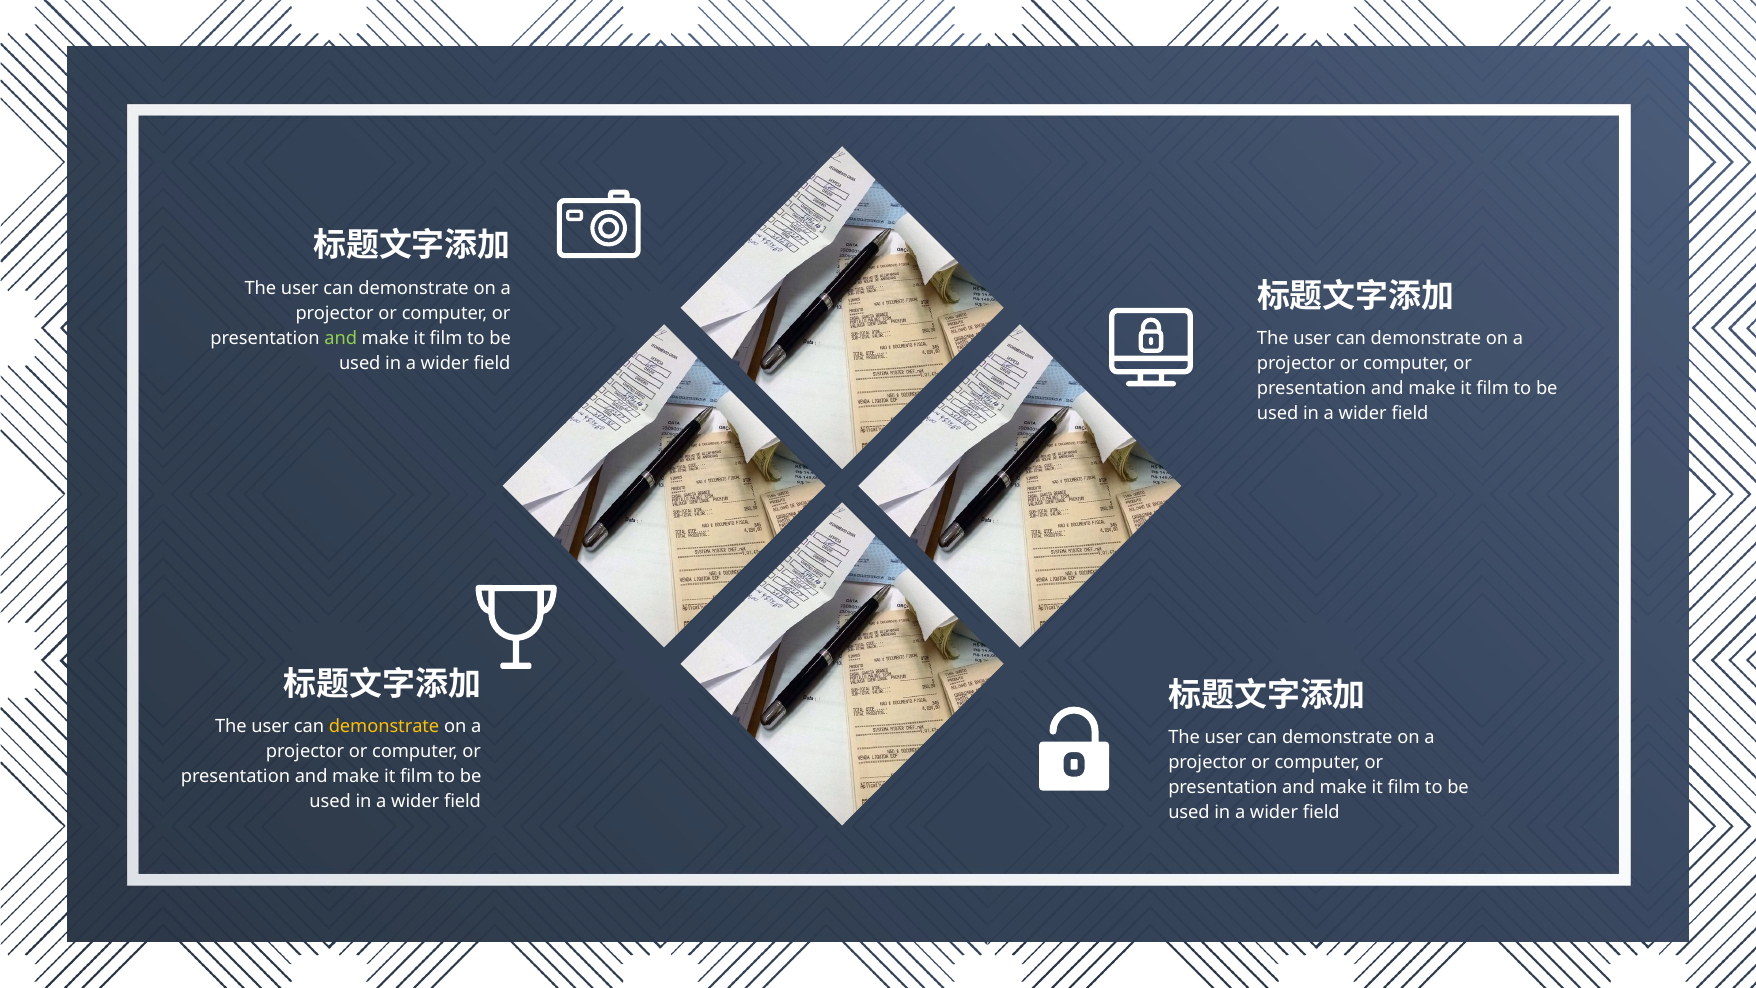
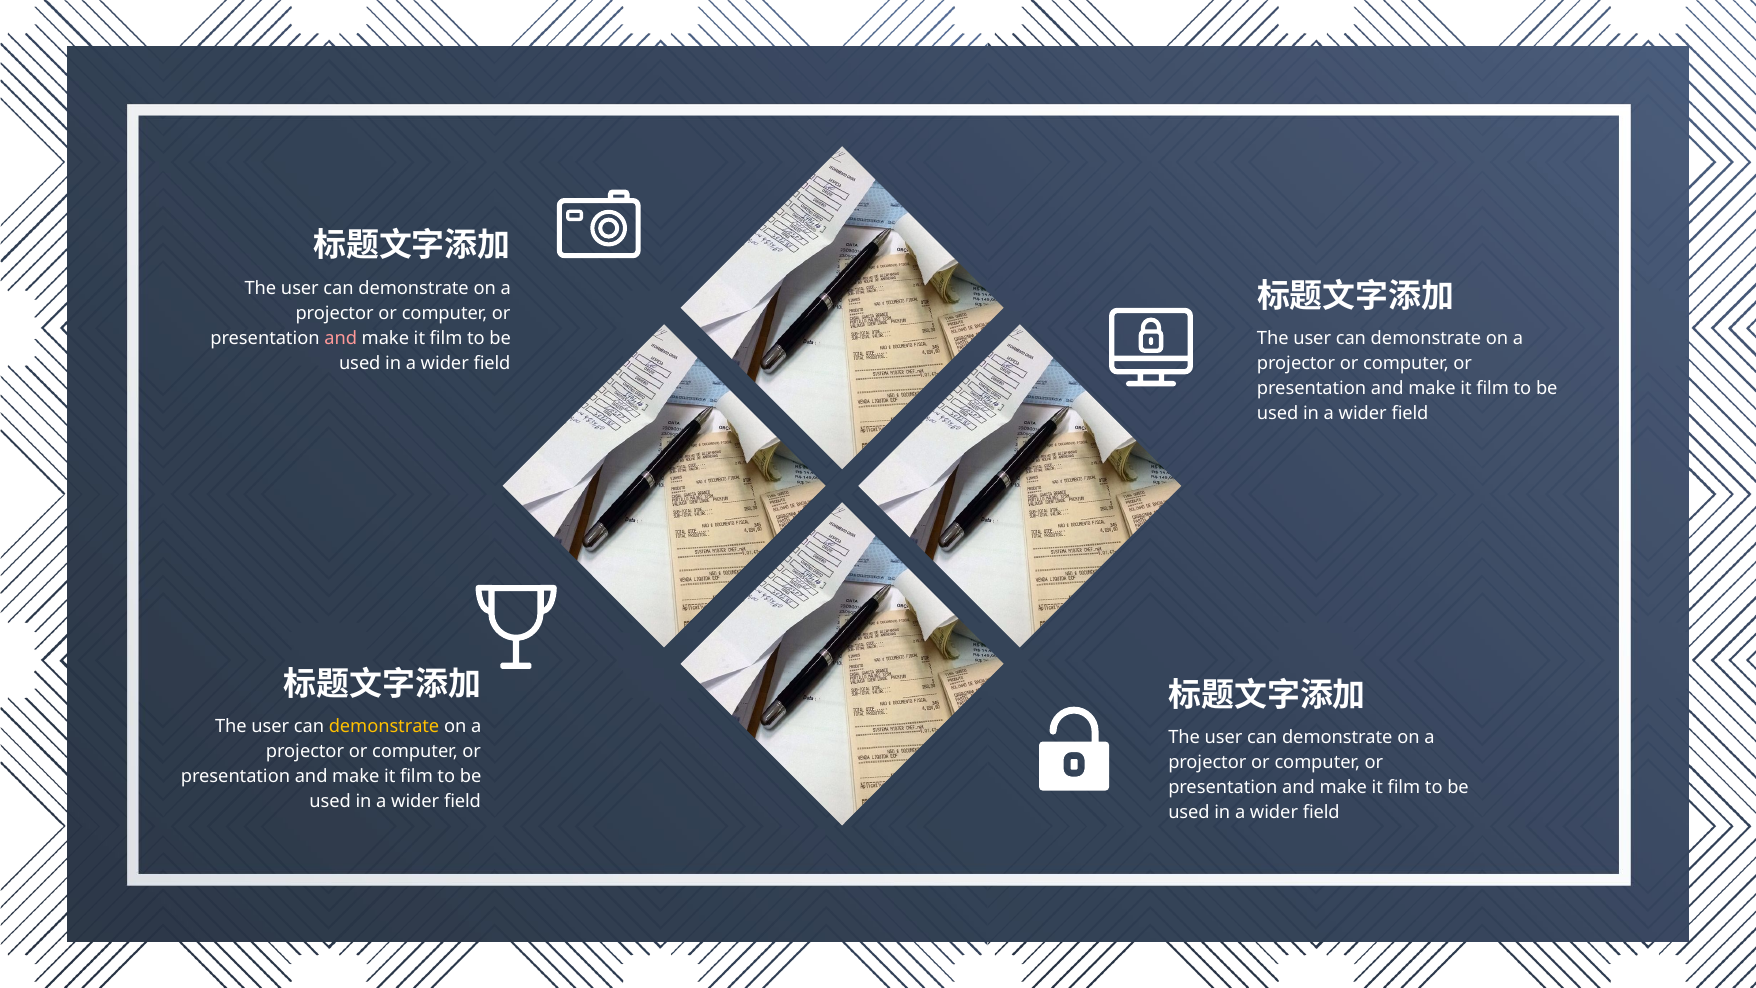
and at (341, 338) colour: light green -> pink
